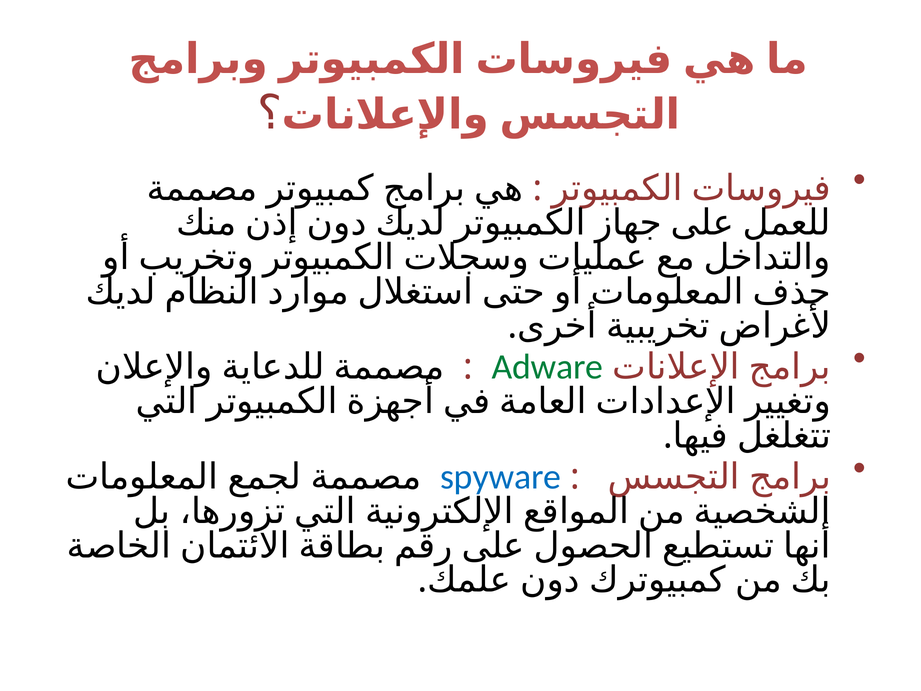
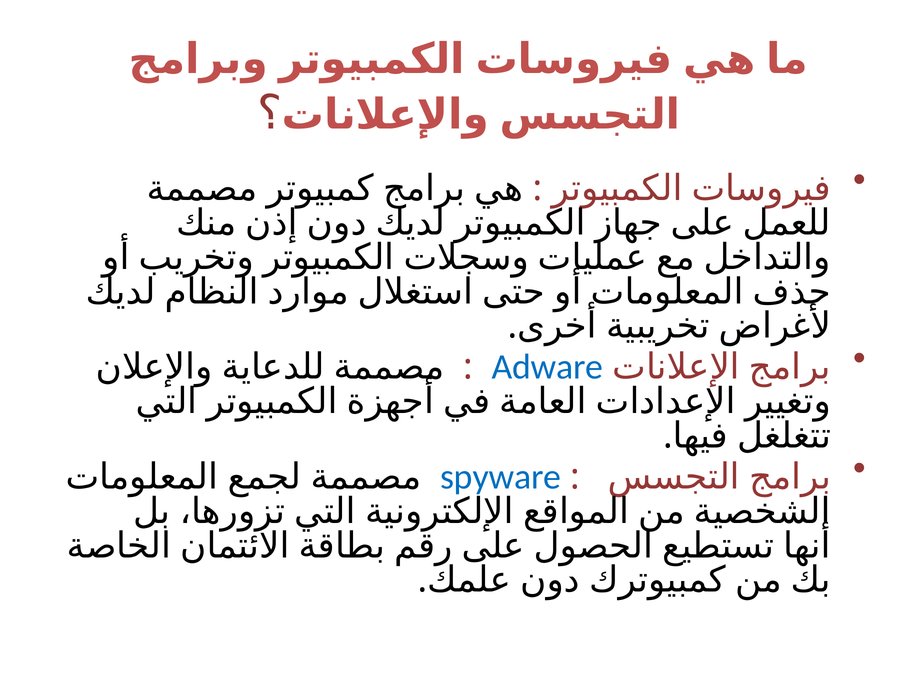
Adware colour: green -> blue
